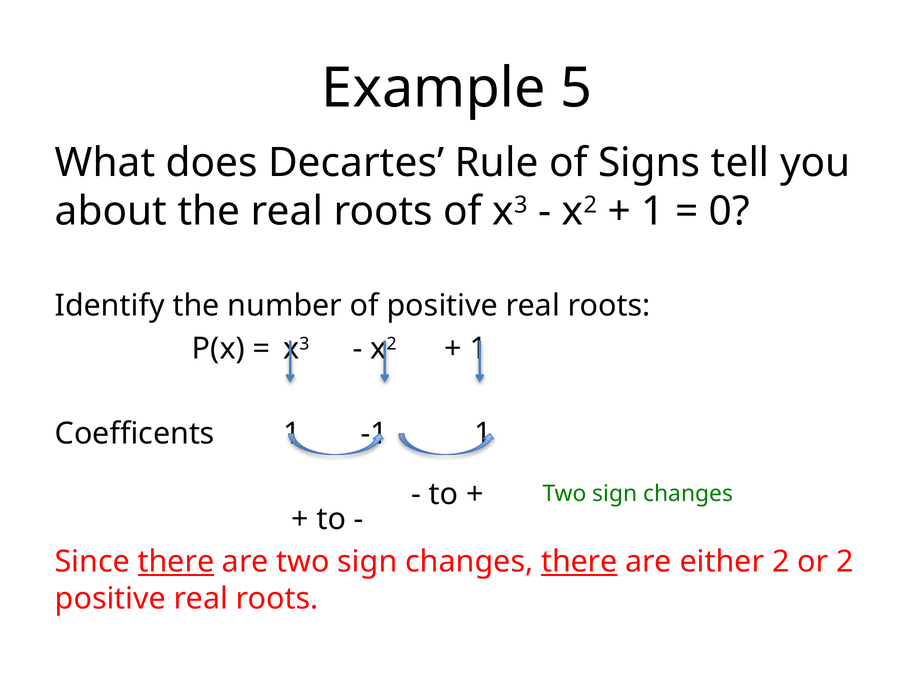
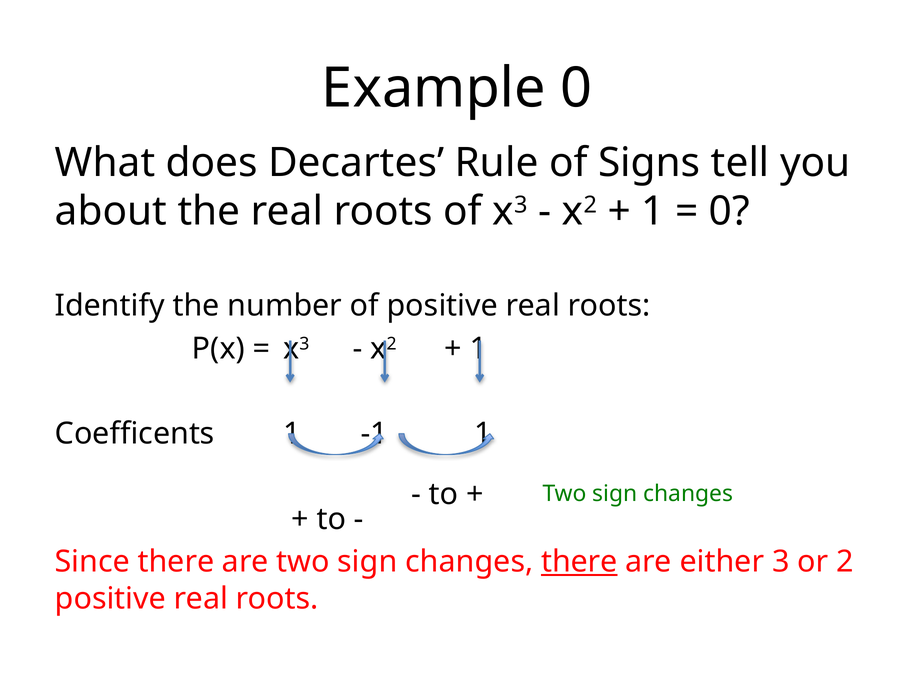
Example 5: 5 -> 0
there at (176, 561) underline: present -> none
either 2: 2 -> 3
